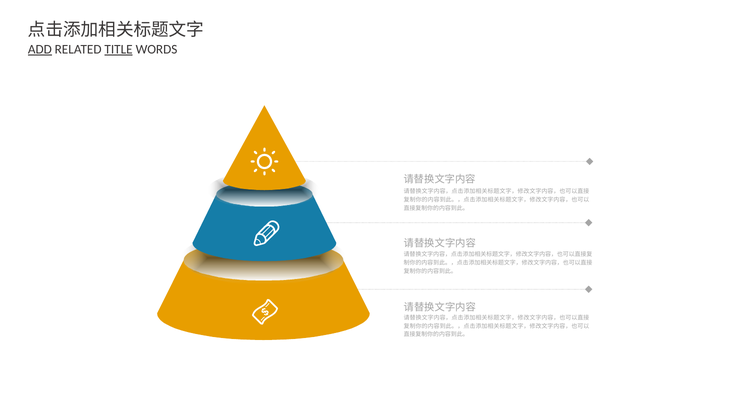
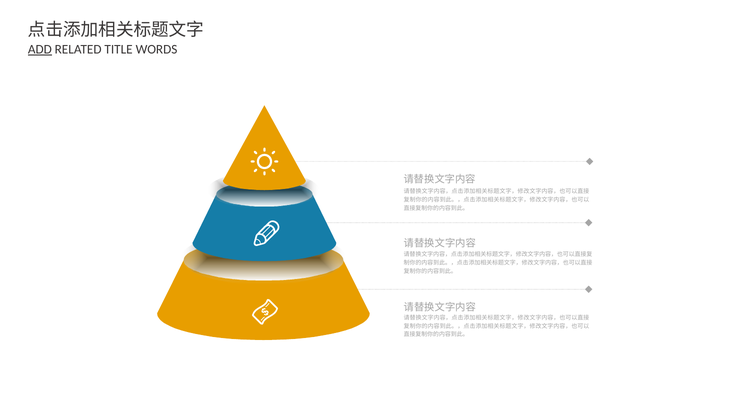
TITLE underline: present -> none
